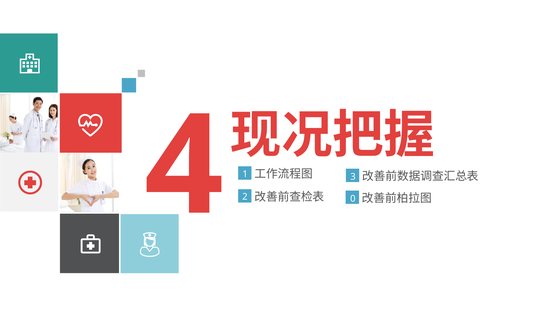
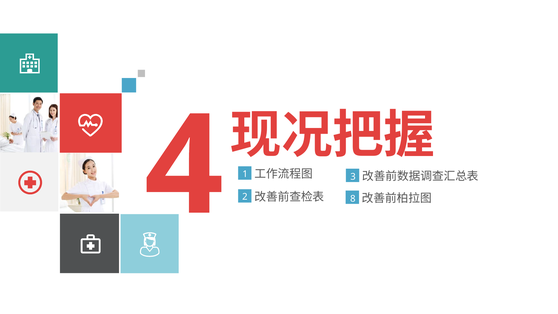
0: 0 -> 8
